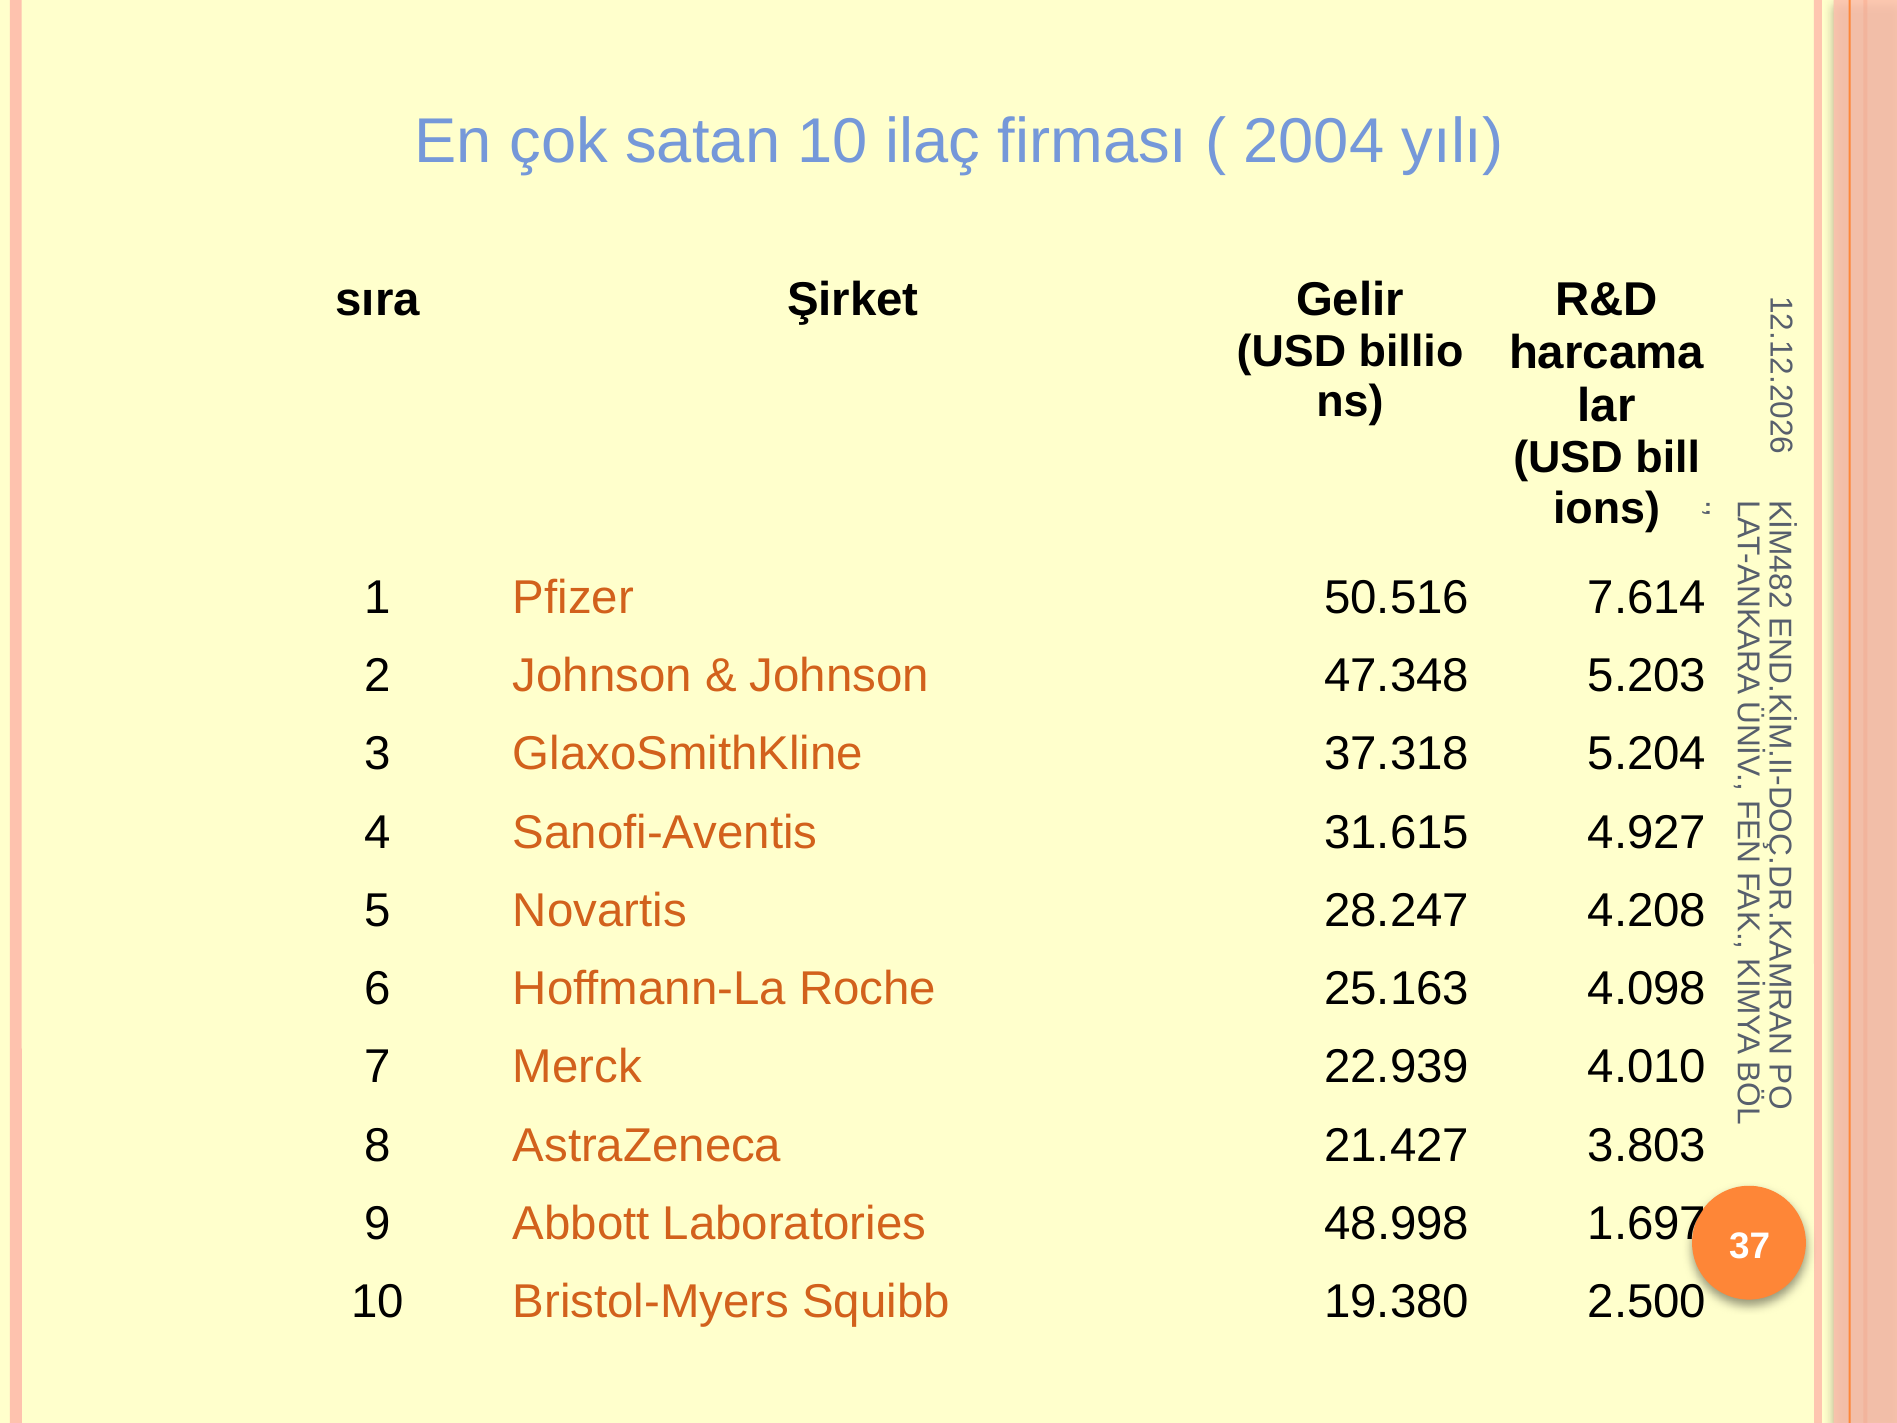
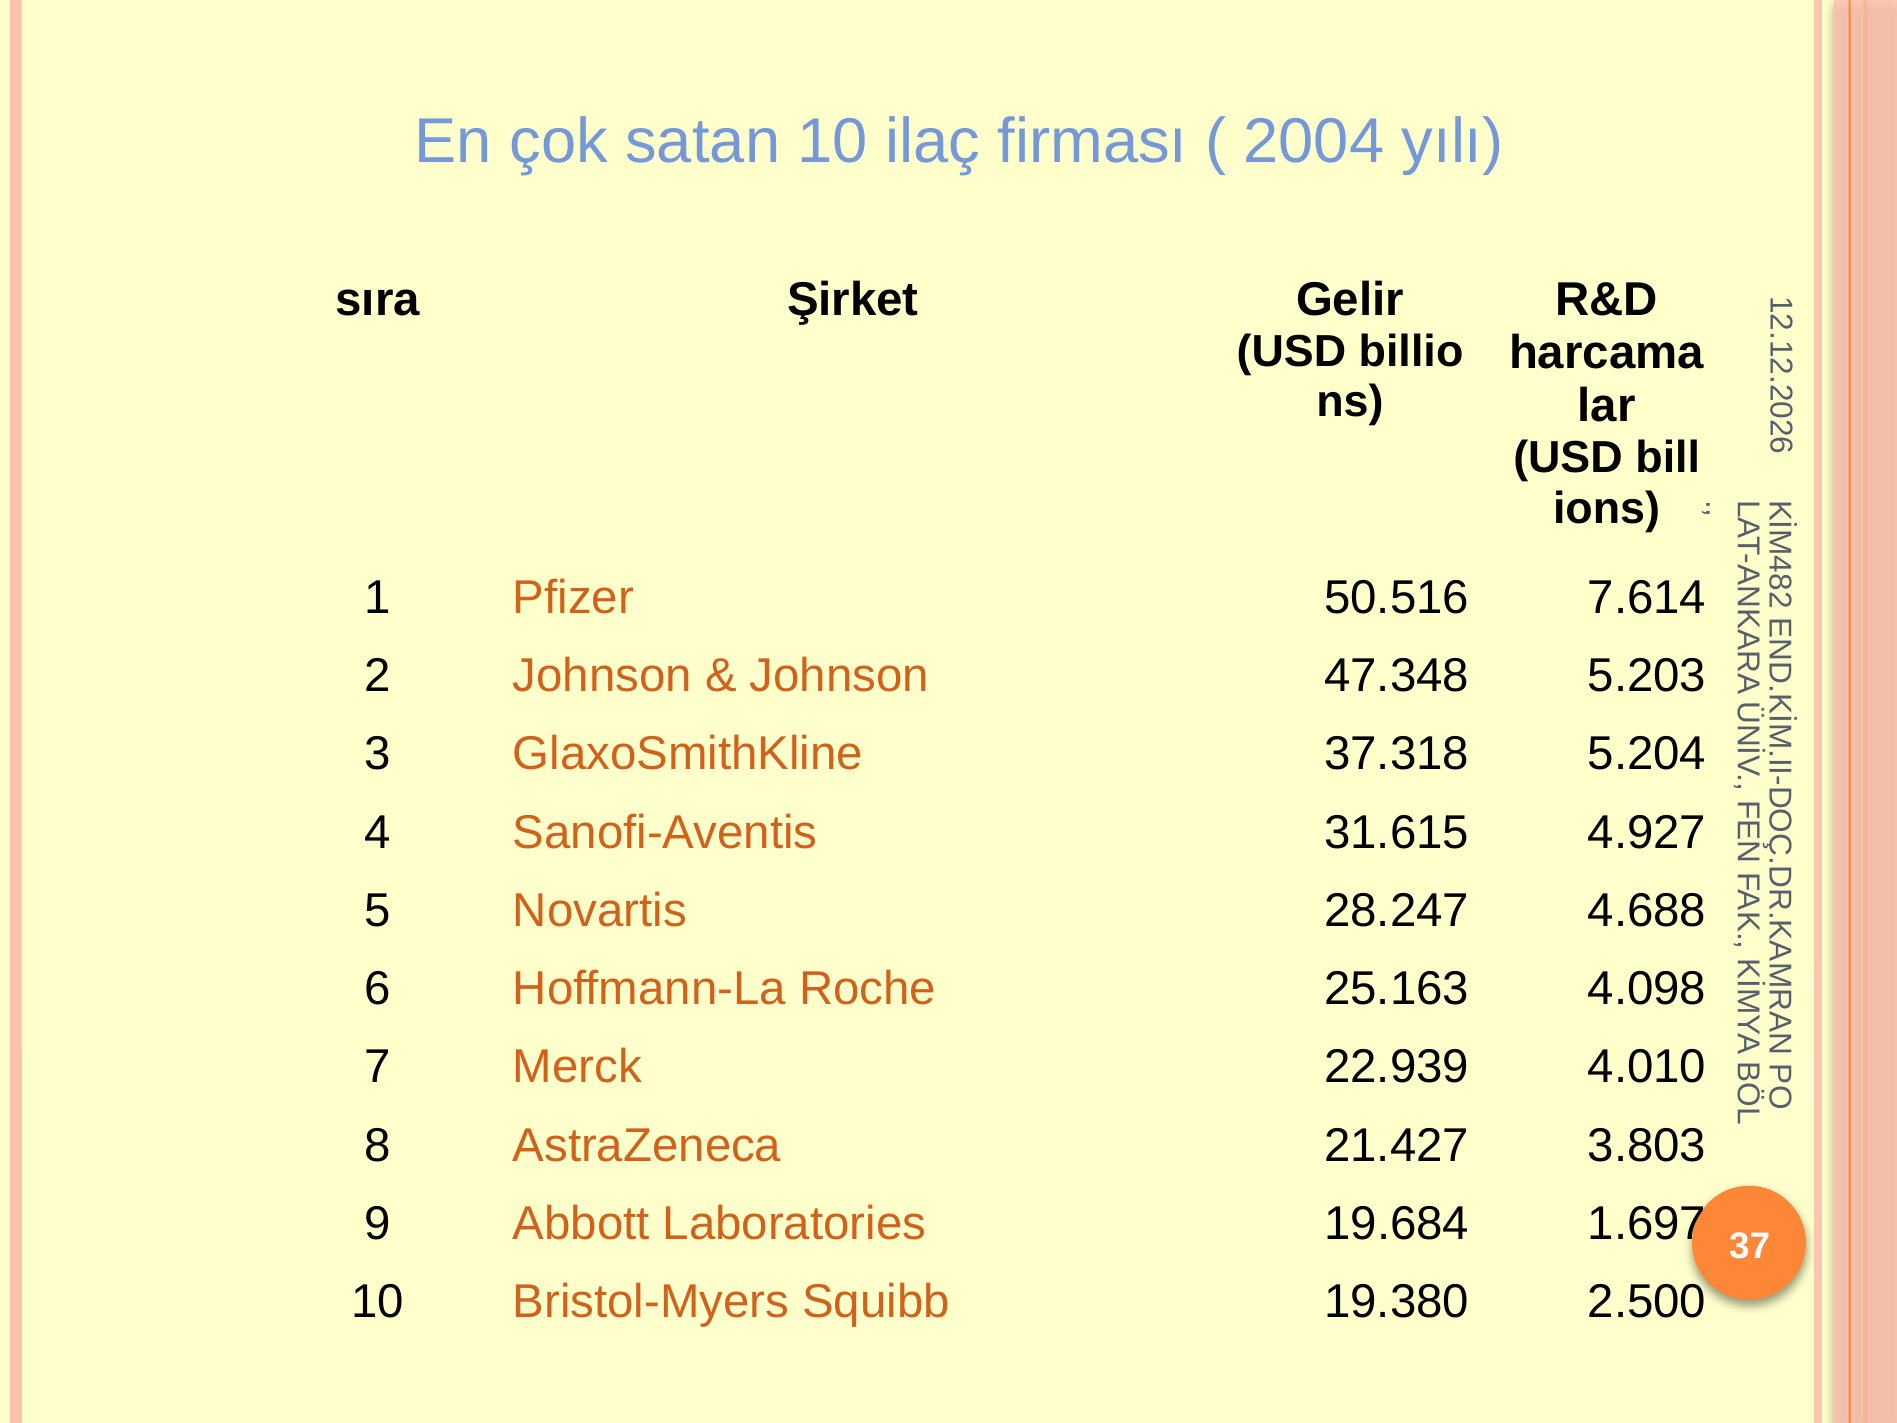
4.208: 4.208 -> 4.688
48.998: 48.998 -> 19.684
